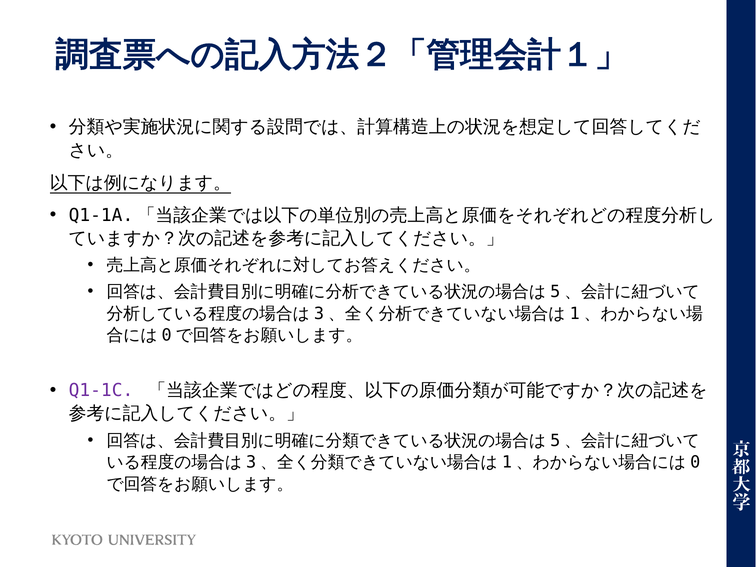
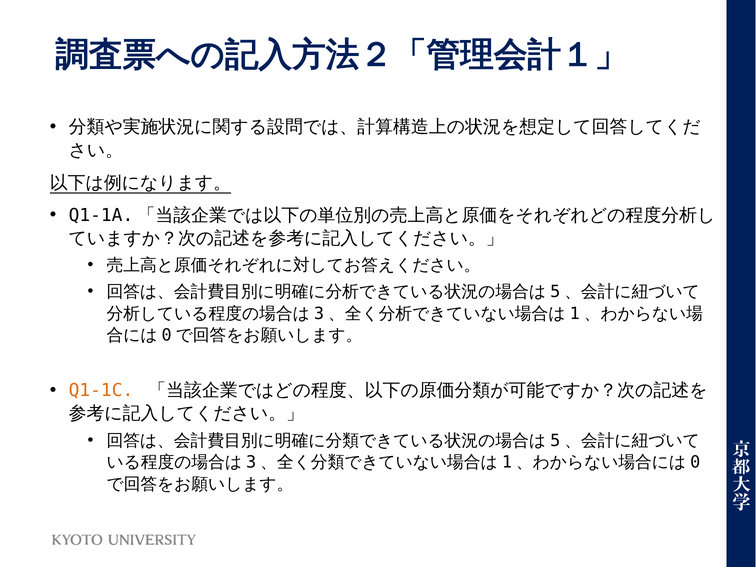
Q1-1C colour: purple -> orange
